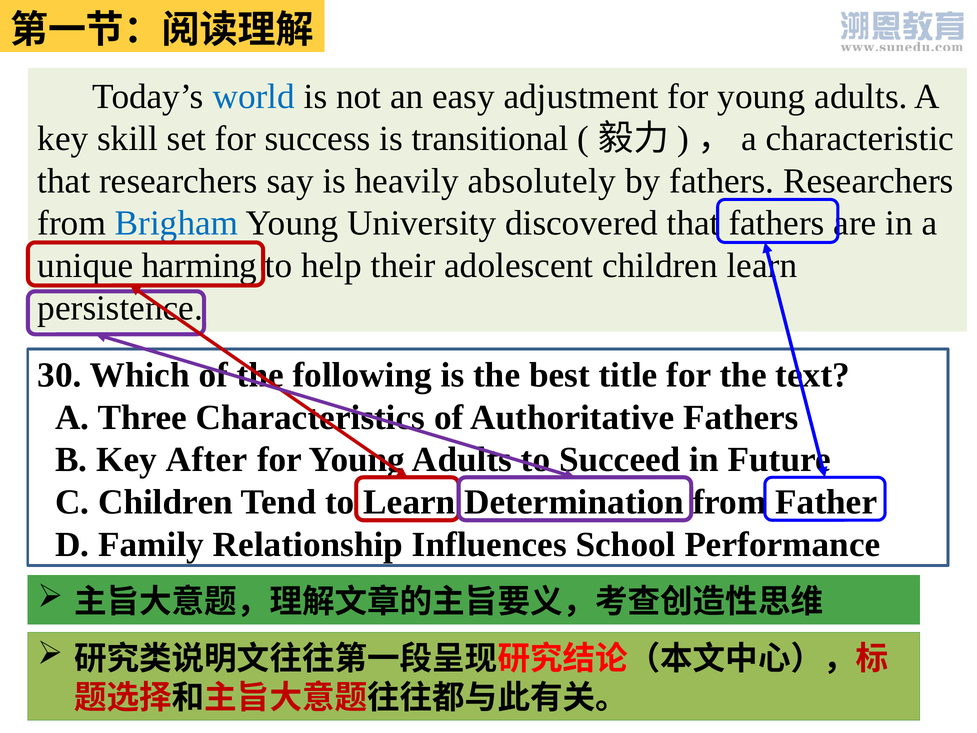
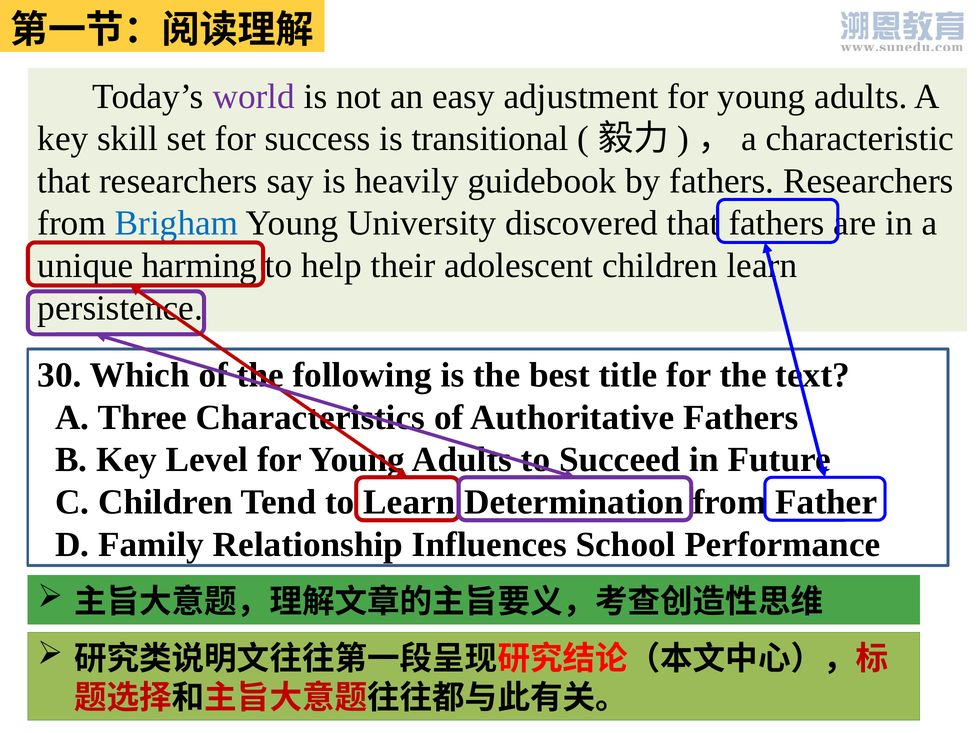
world colour: blue -> purple
absolutely: absolutely -> guidebook
After: After -> Level
